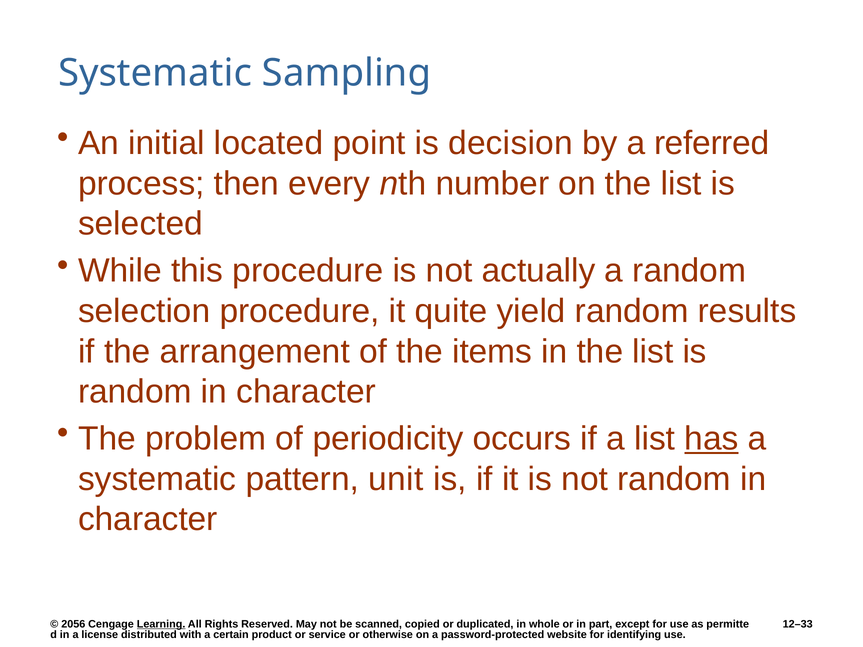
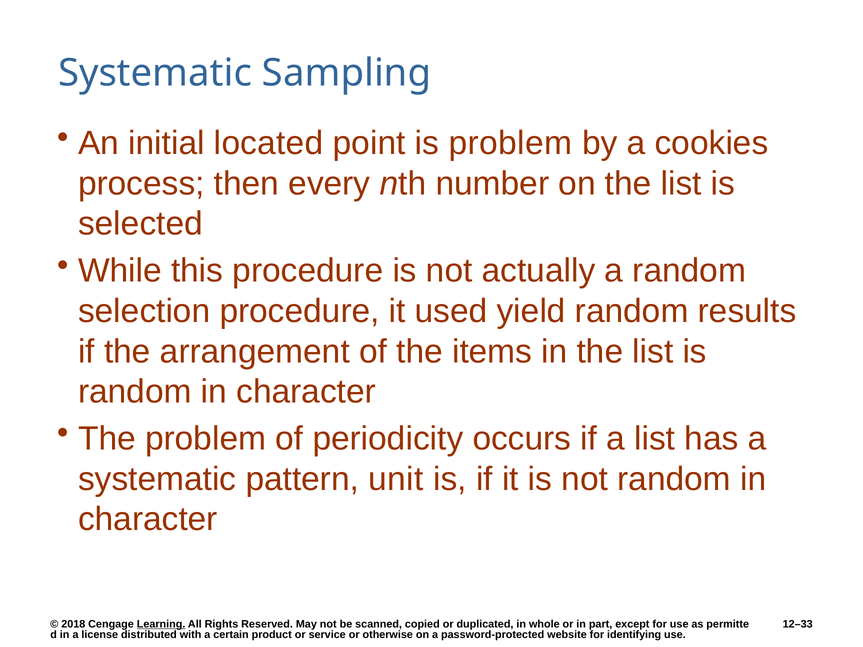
is decision: decision -> problem
referred: referred -> cookies
quite: quite -> used
has underline: present -> none
2056: 2056 -> 2018
